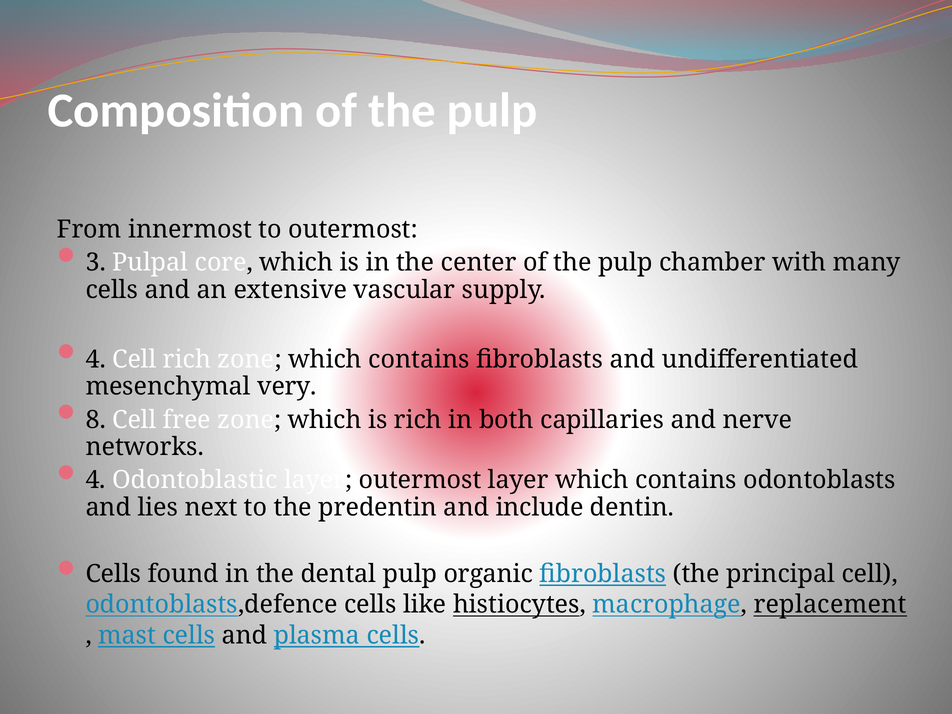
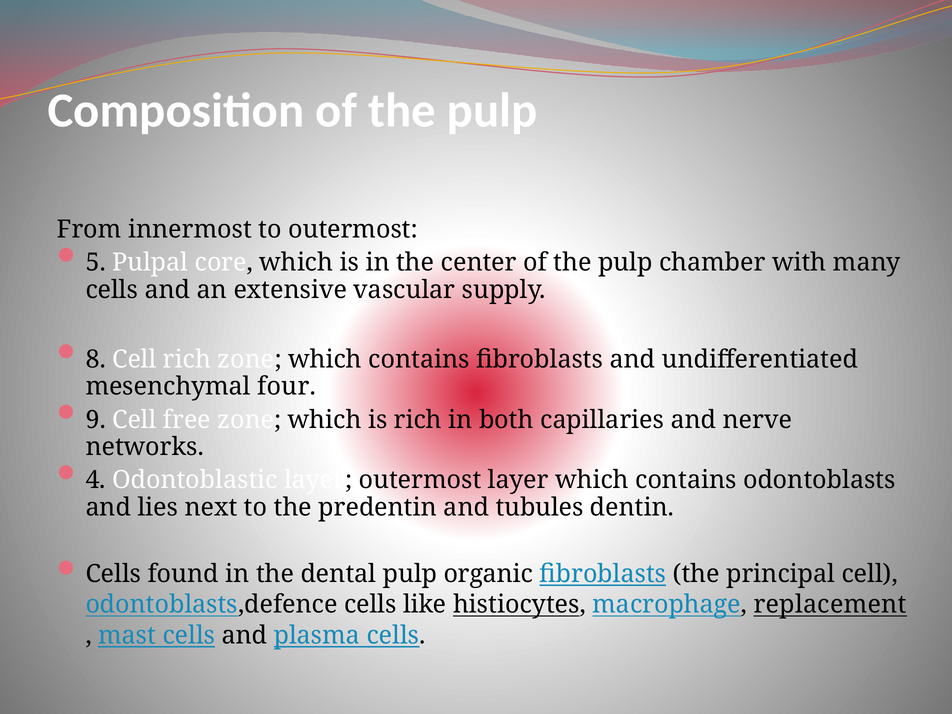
3: 3 -> 5
4 at (96, 359): 4 -> 8
very: very -> four
8: 8 -> 9
include: include -> tubules
